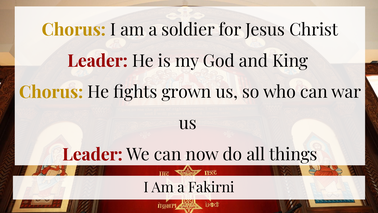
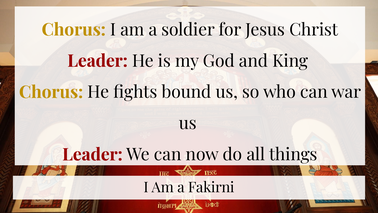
grown: grown -> bound
